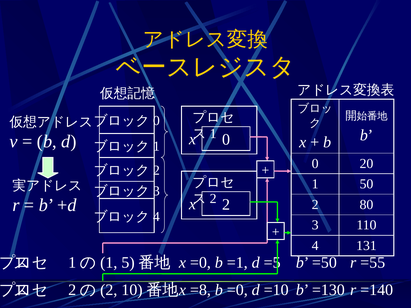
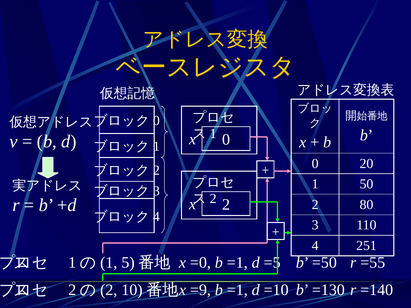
131: 131 -> 251
=8: =8 -> =9
=0 at (237, 290): =0 -> =1
